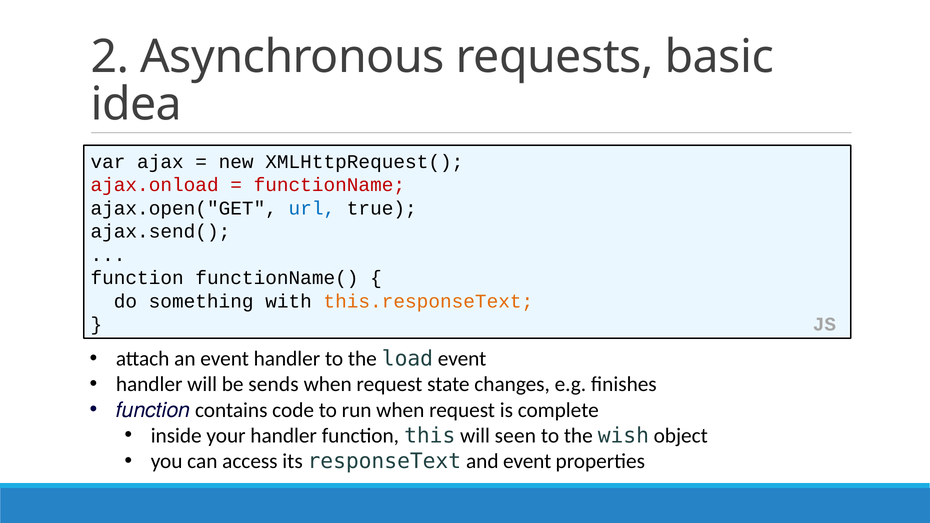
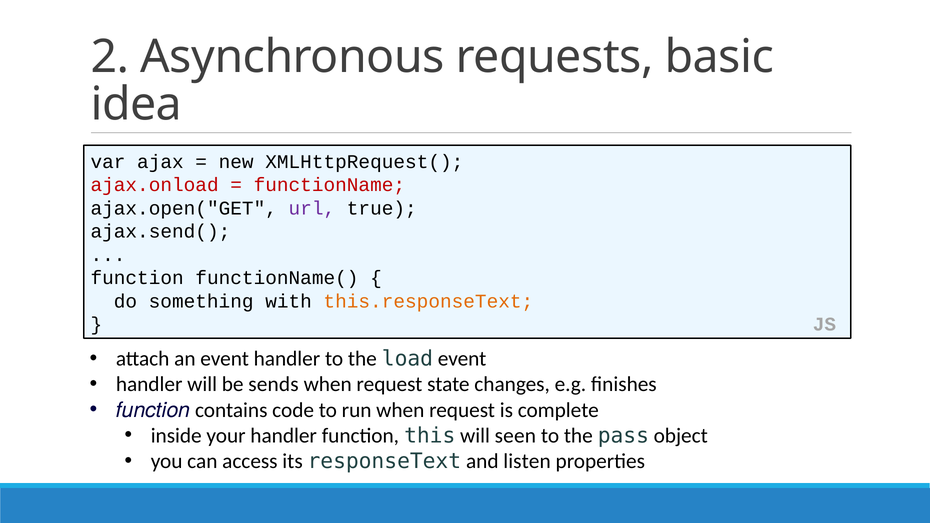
url colour: blue -> purple
wish: wish -> pass
and event: event -> listen
